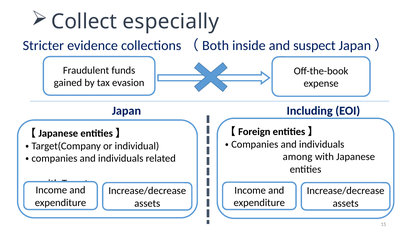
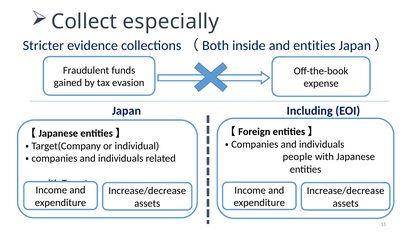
and suspect: suspect -> entities
among: among -> people
